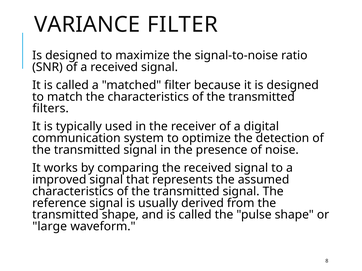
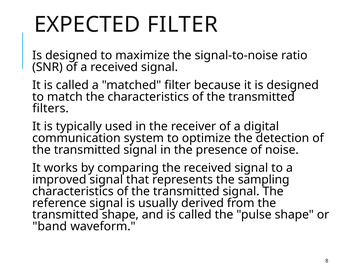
VARIANCE: VARIANCE -> EXPECTED
assumed: assumed -> sampling
large: large -> band
